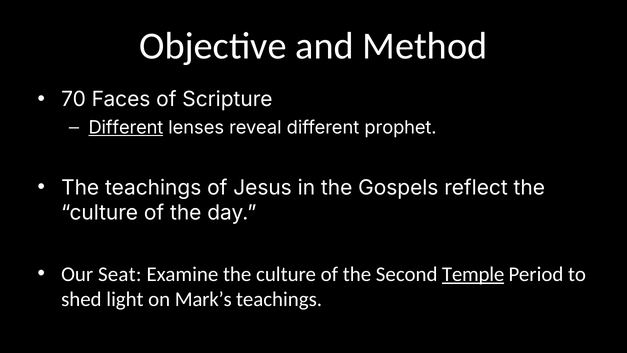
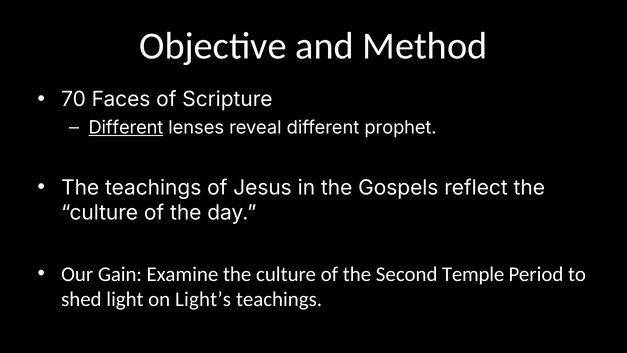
Seat: Seat -> Gain
Temple underline: present -> none
Mark’s: Mark’s -> Light’s
